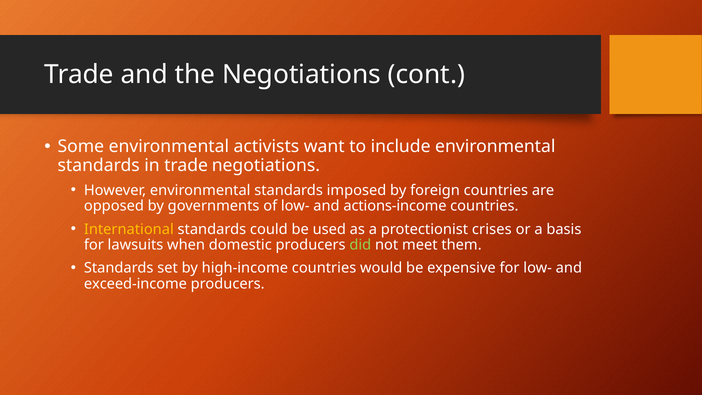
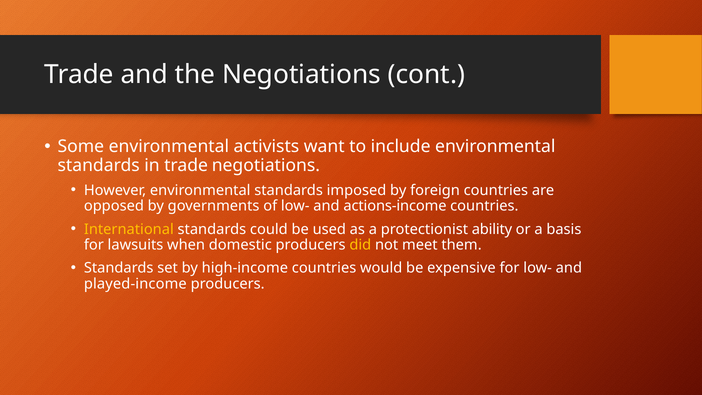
crises: crises -> ability
did colour: light green -> yellow
exceed-income: exceed-income -> played-income
